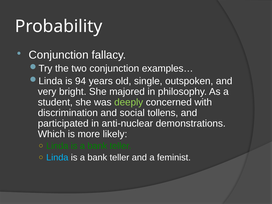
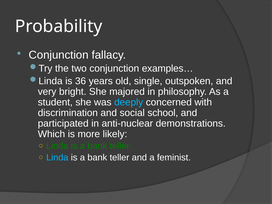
94: 94 -> 36
deeply colour: light green -> light blue
tollens: tollens -> school
